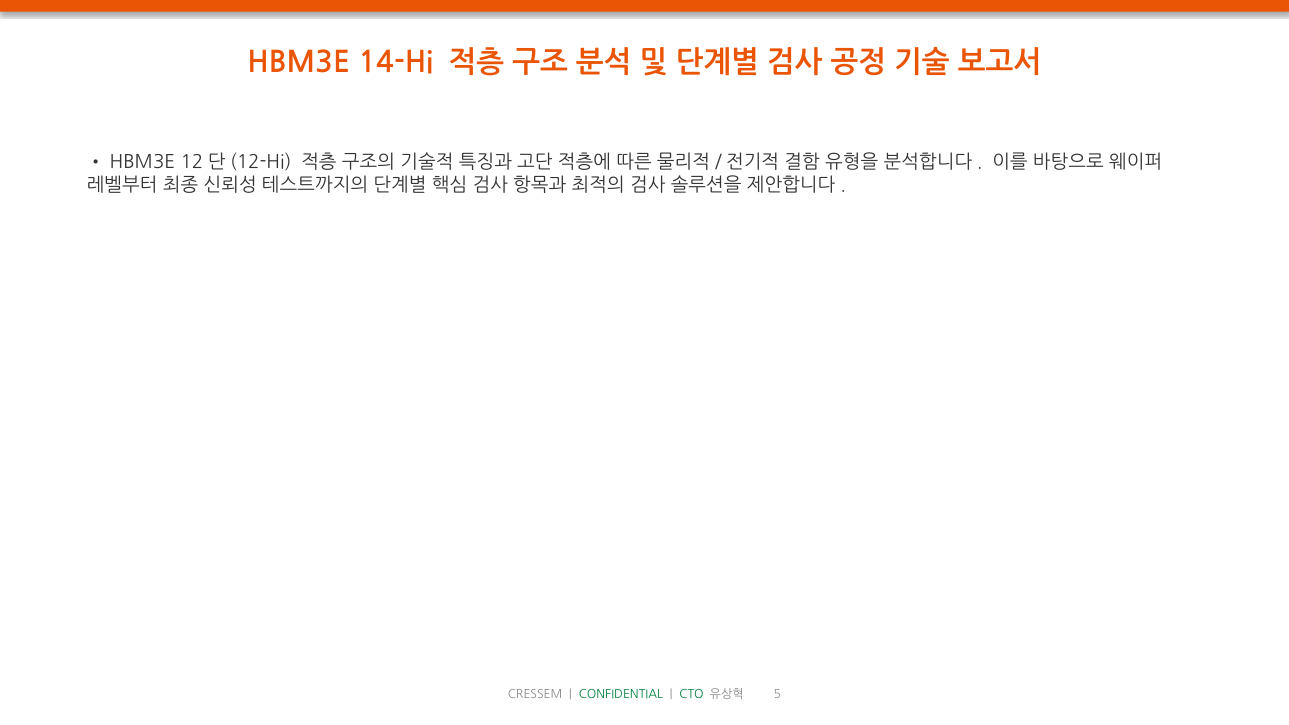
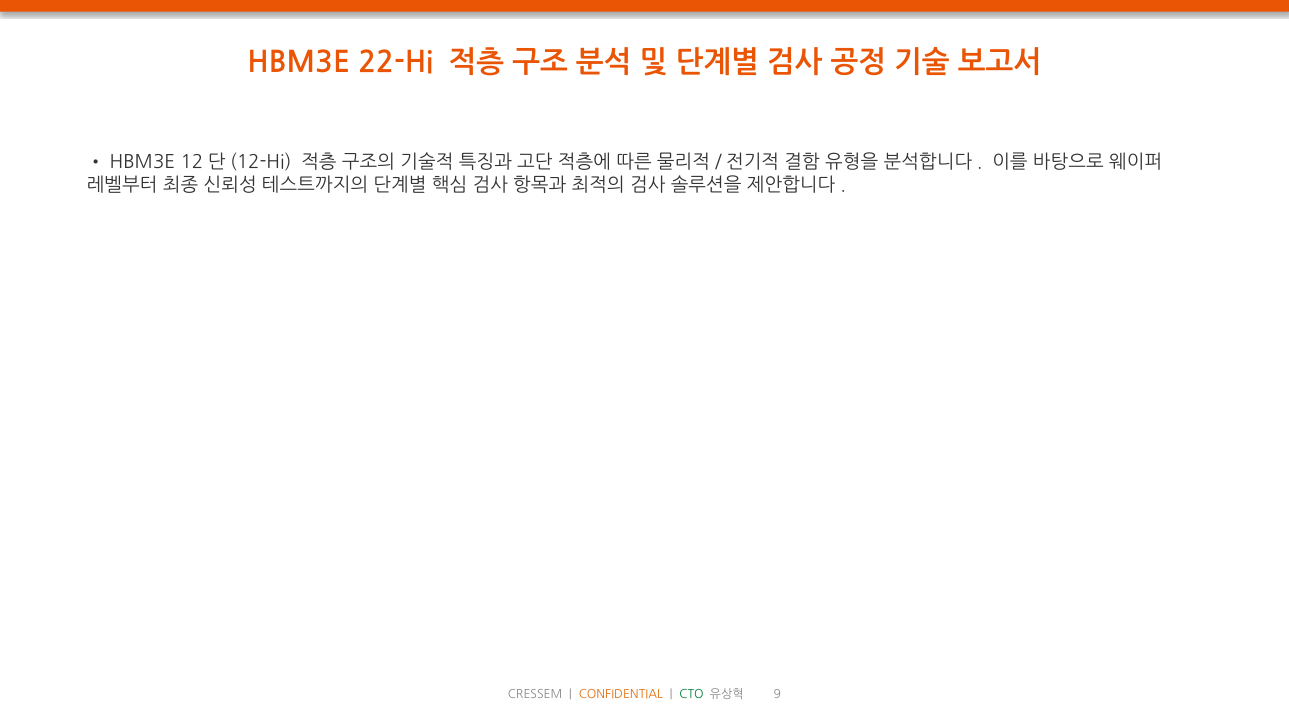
14-Hi: 14-Hi -> 22-Hi
CONFIDENTIAL colour: green -> orange
5: 5 -> 9
